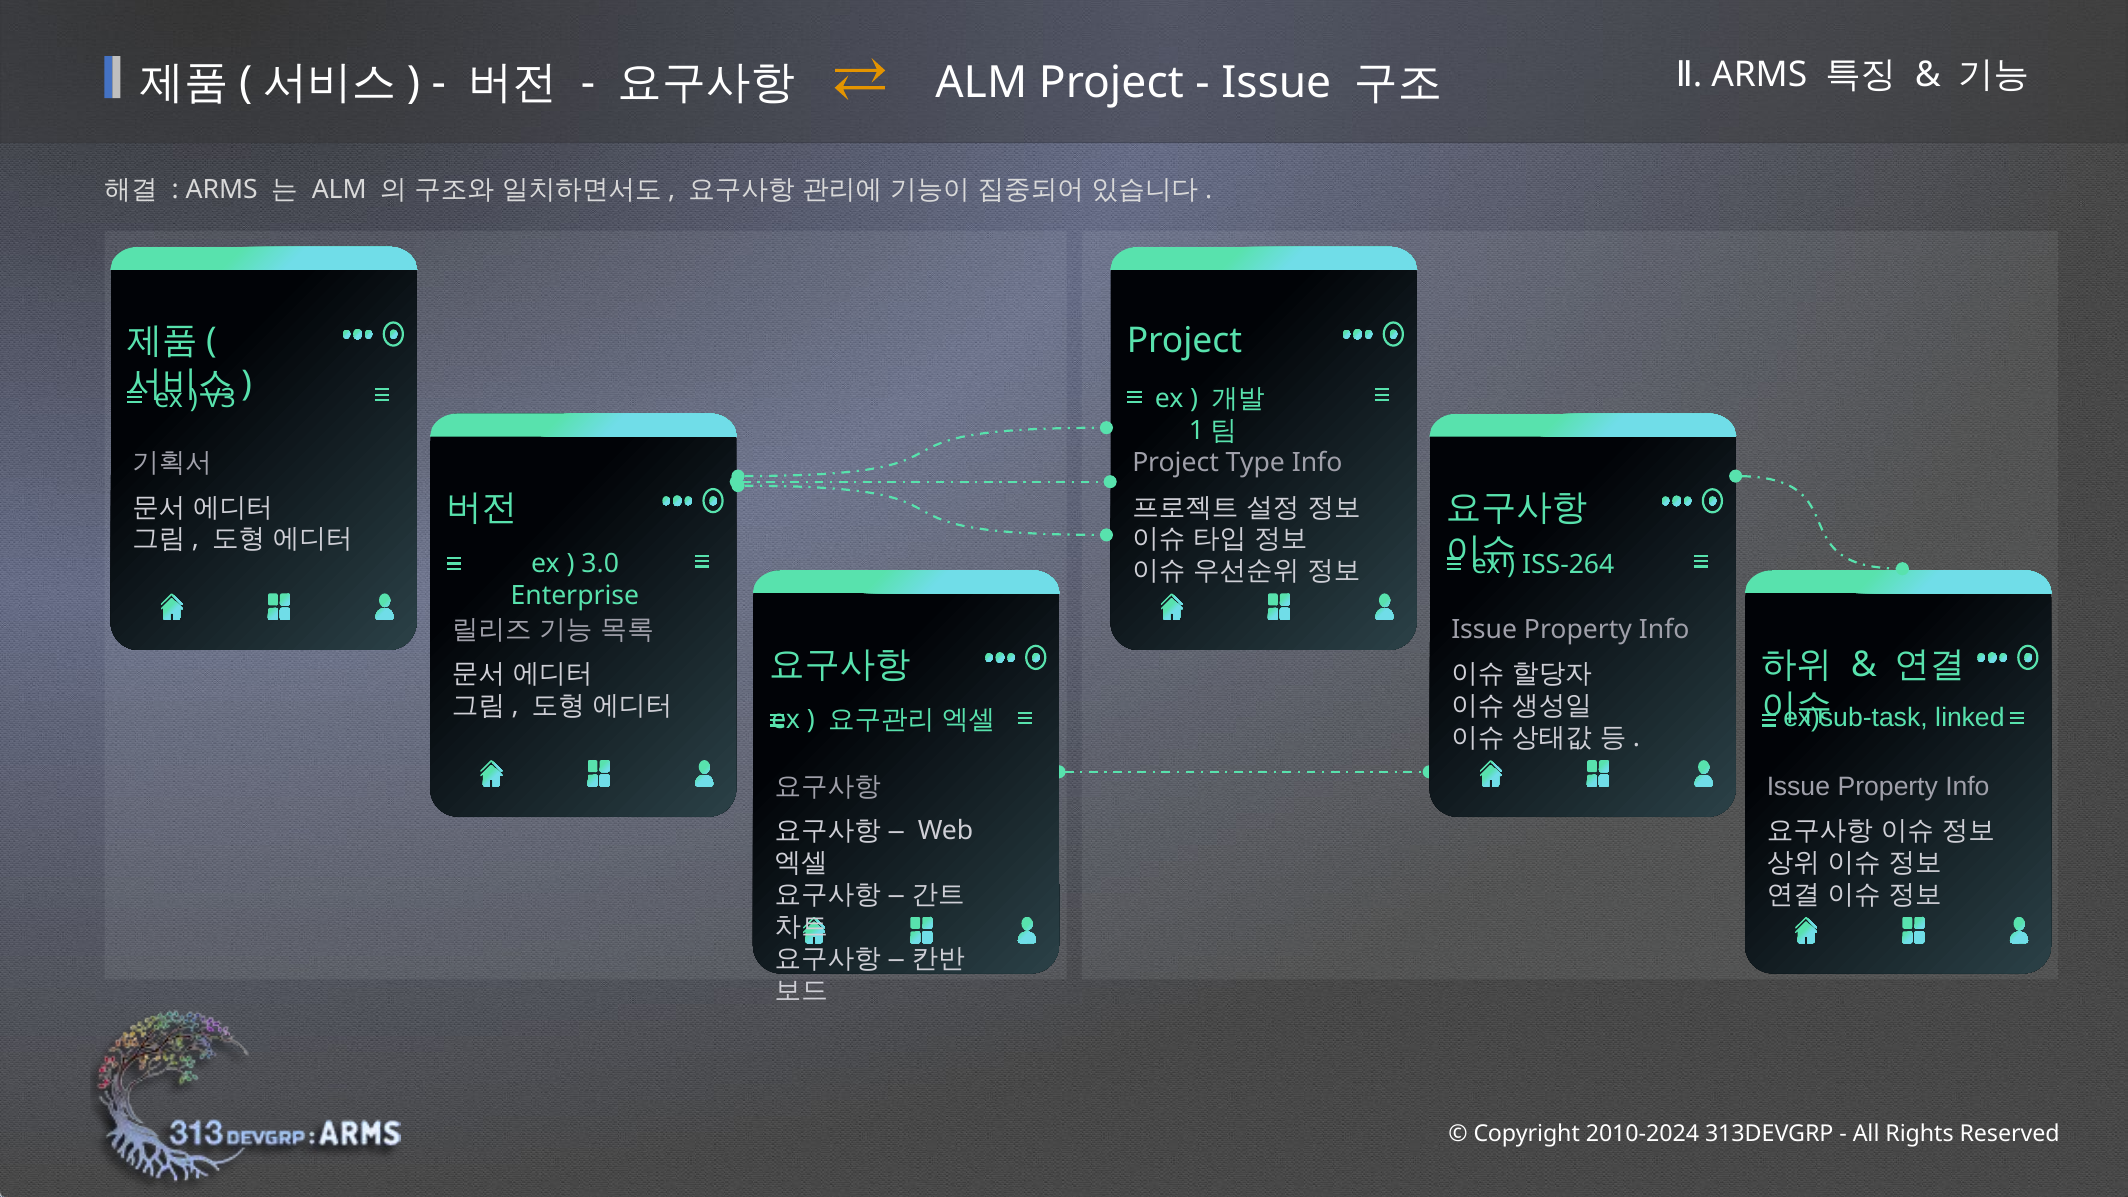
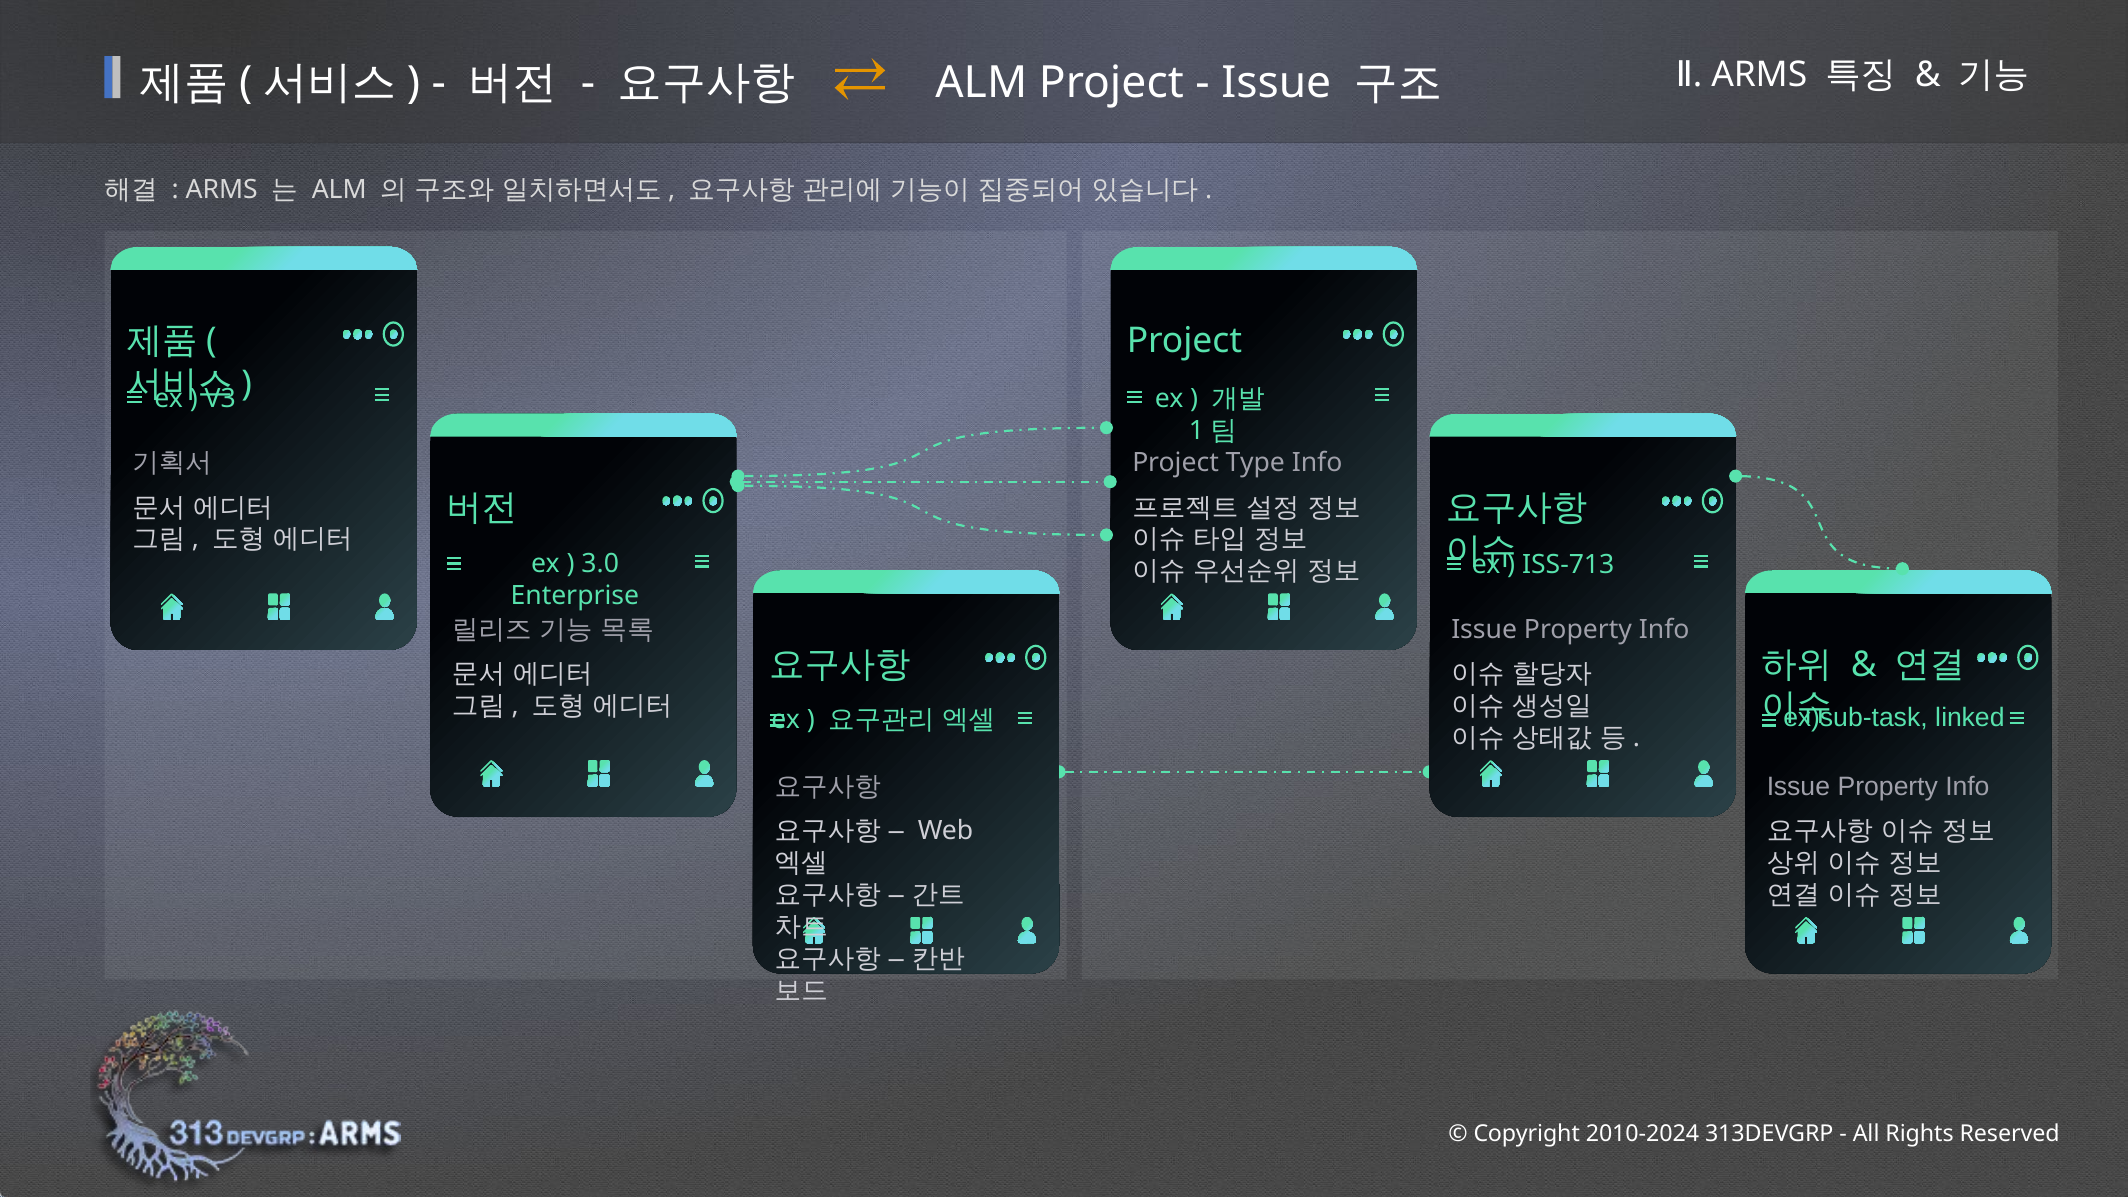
ISS-264: ISS-264 -> ISS-713
